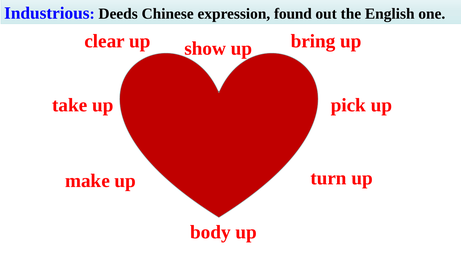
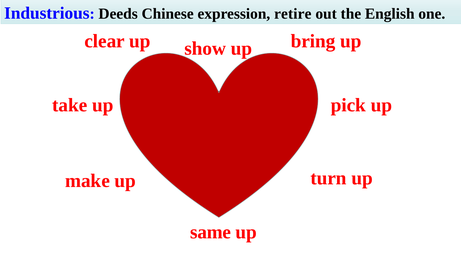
found: found -> retire
body: body -> same
